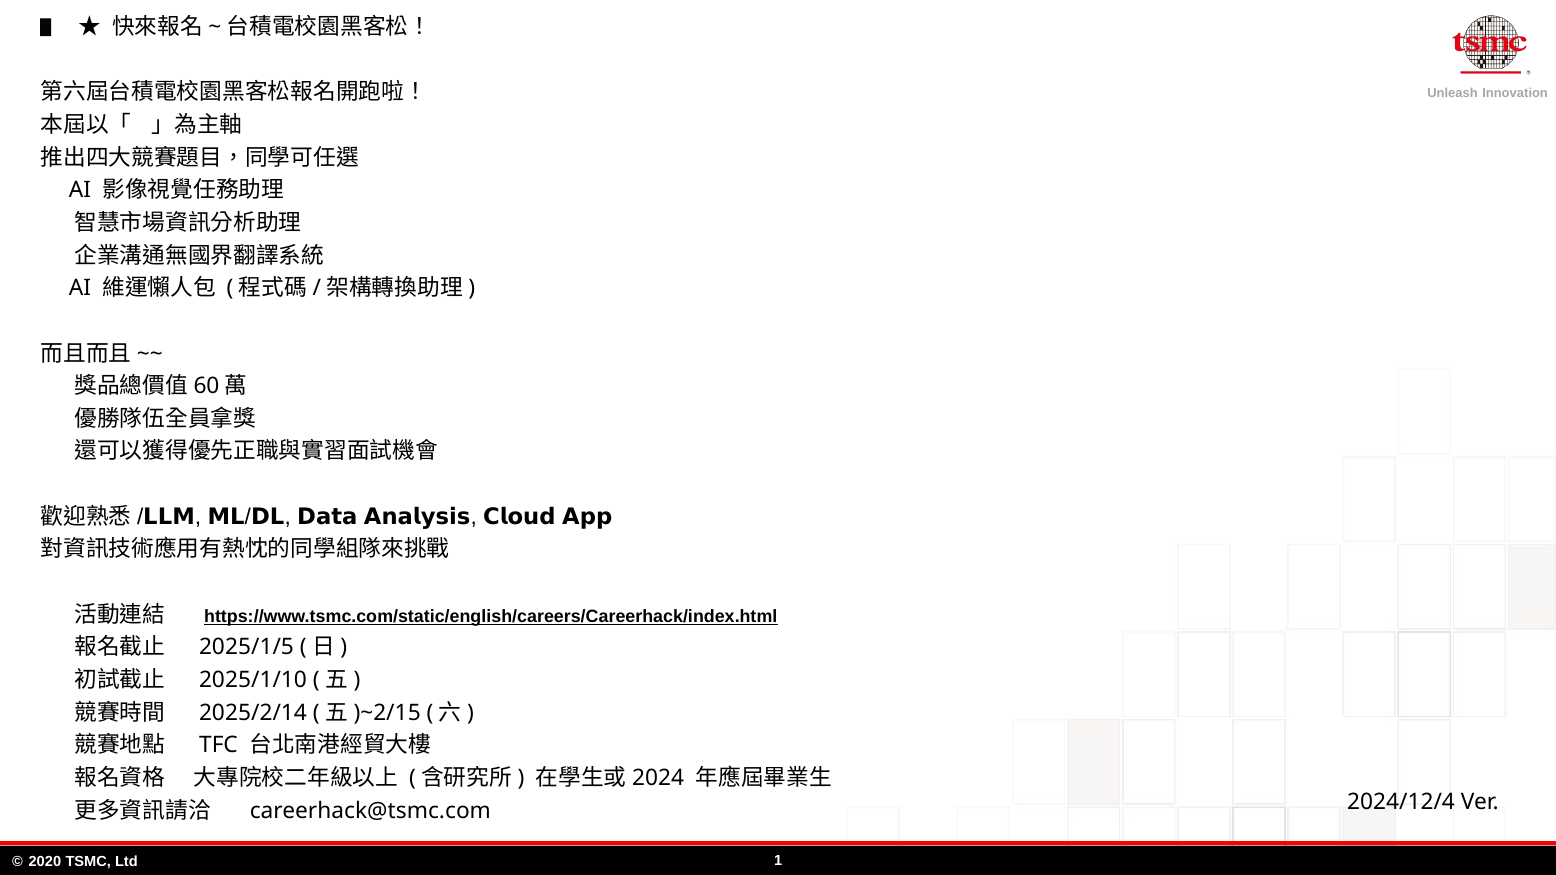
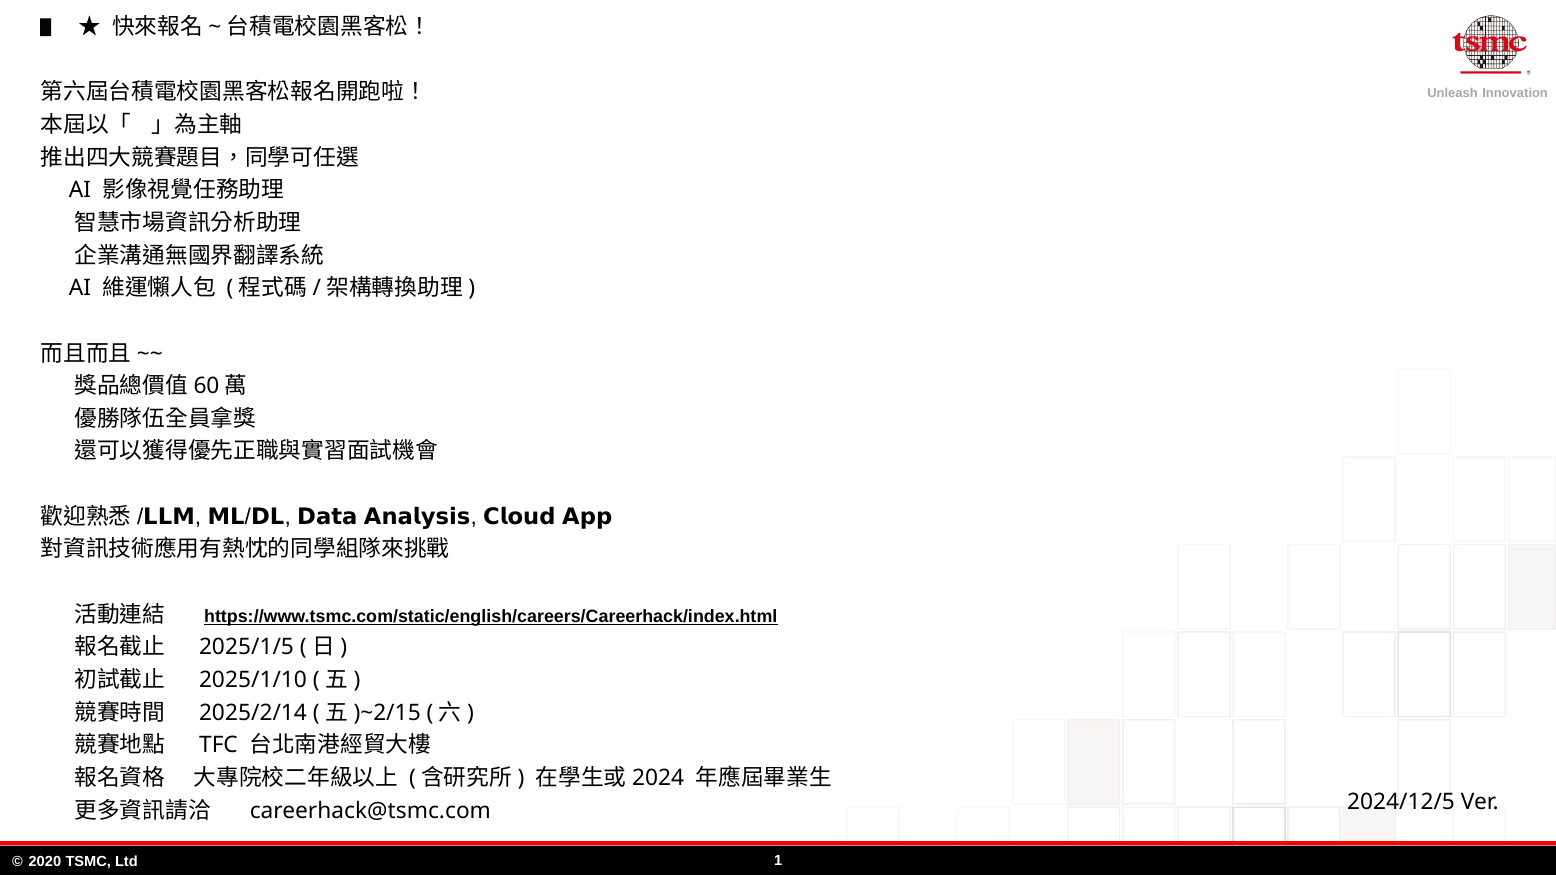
2024/12/4: 2024/12/4 -> 2024/12/5
